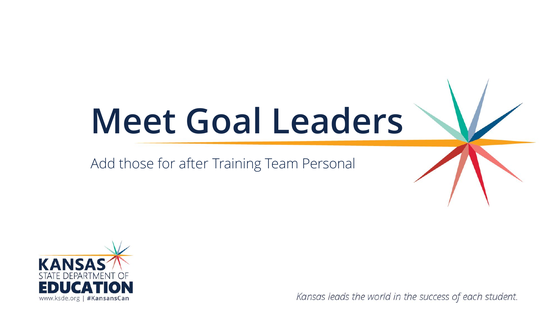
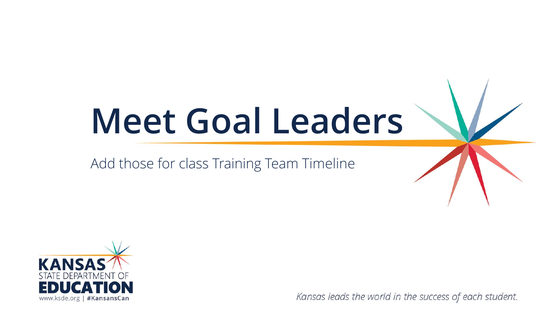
after: after -> class
Personal: Personal -> Timeline
